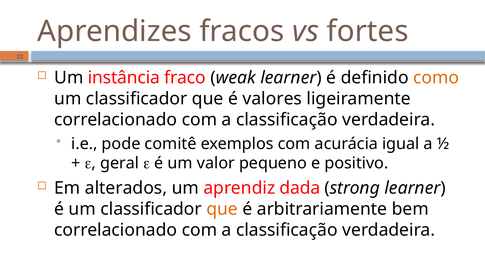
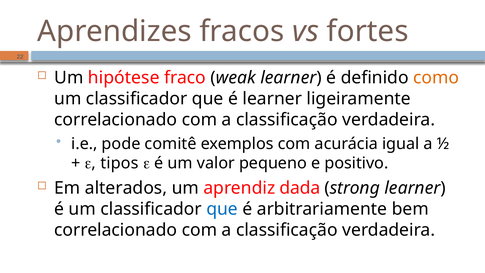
instância: instância -> hipótese
é valores: valores -> learner
geral: geral -> tipos
que at (222, 209) colour: orange -> blue
